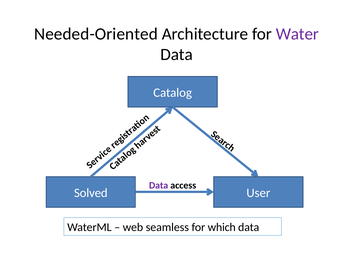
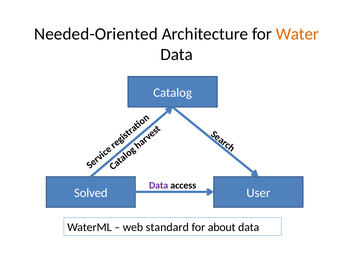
Water colour: purple -> orange
seamless: seamless -> standard
which: which -> about
